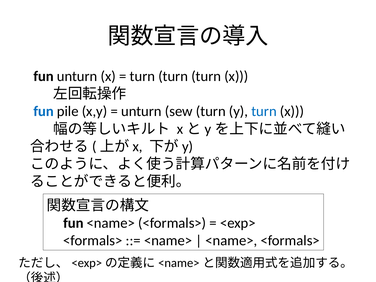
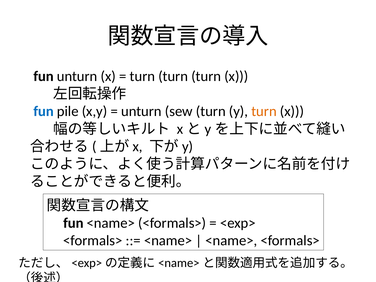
turn at (264, 111) colour: blue -> orange
